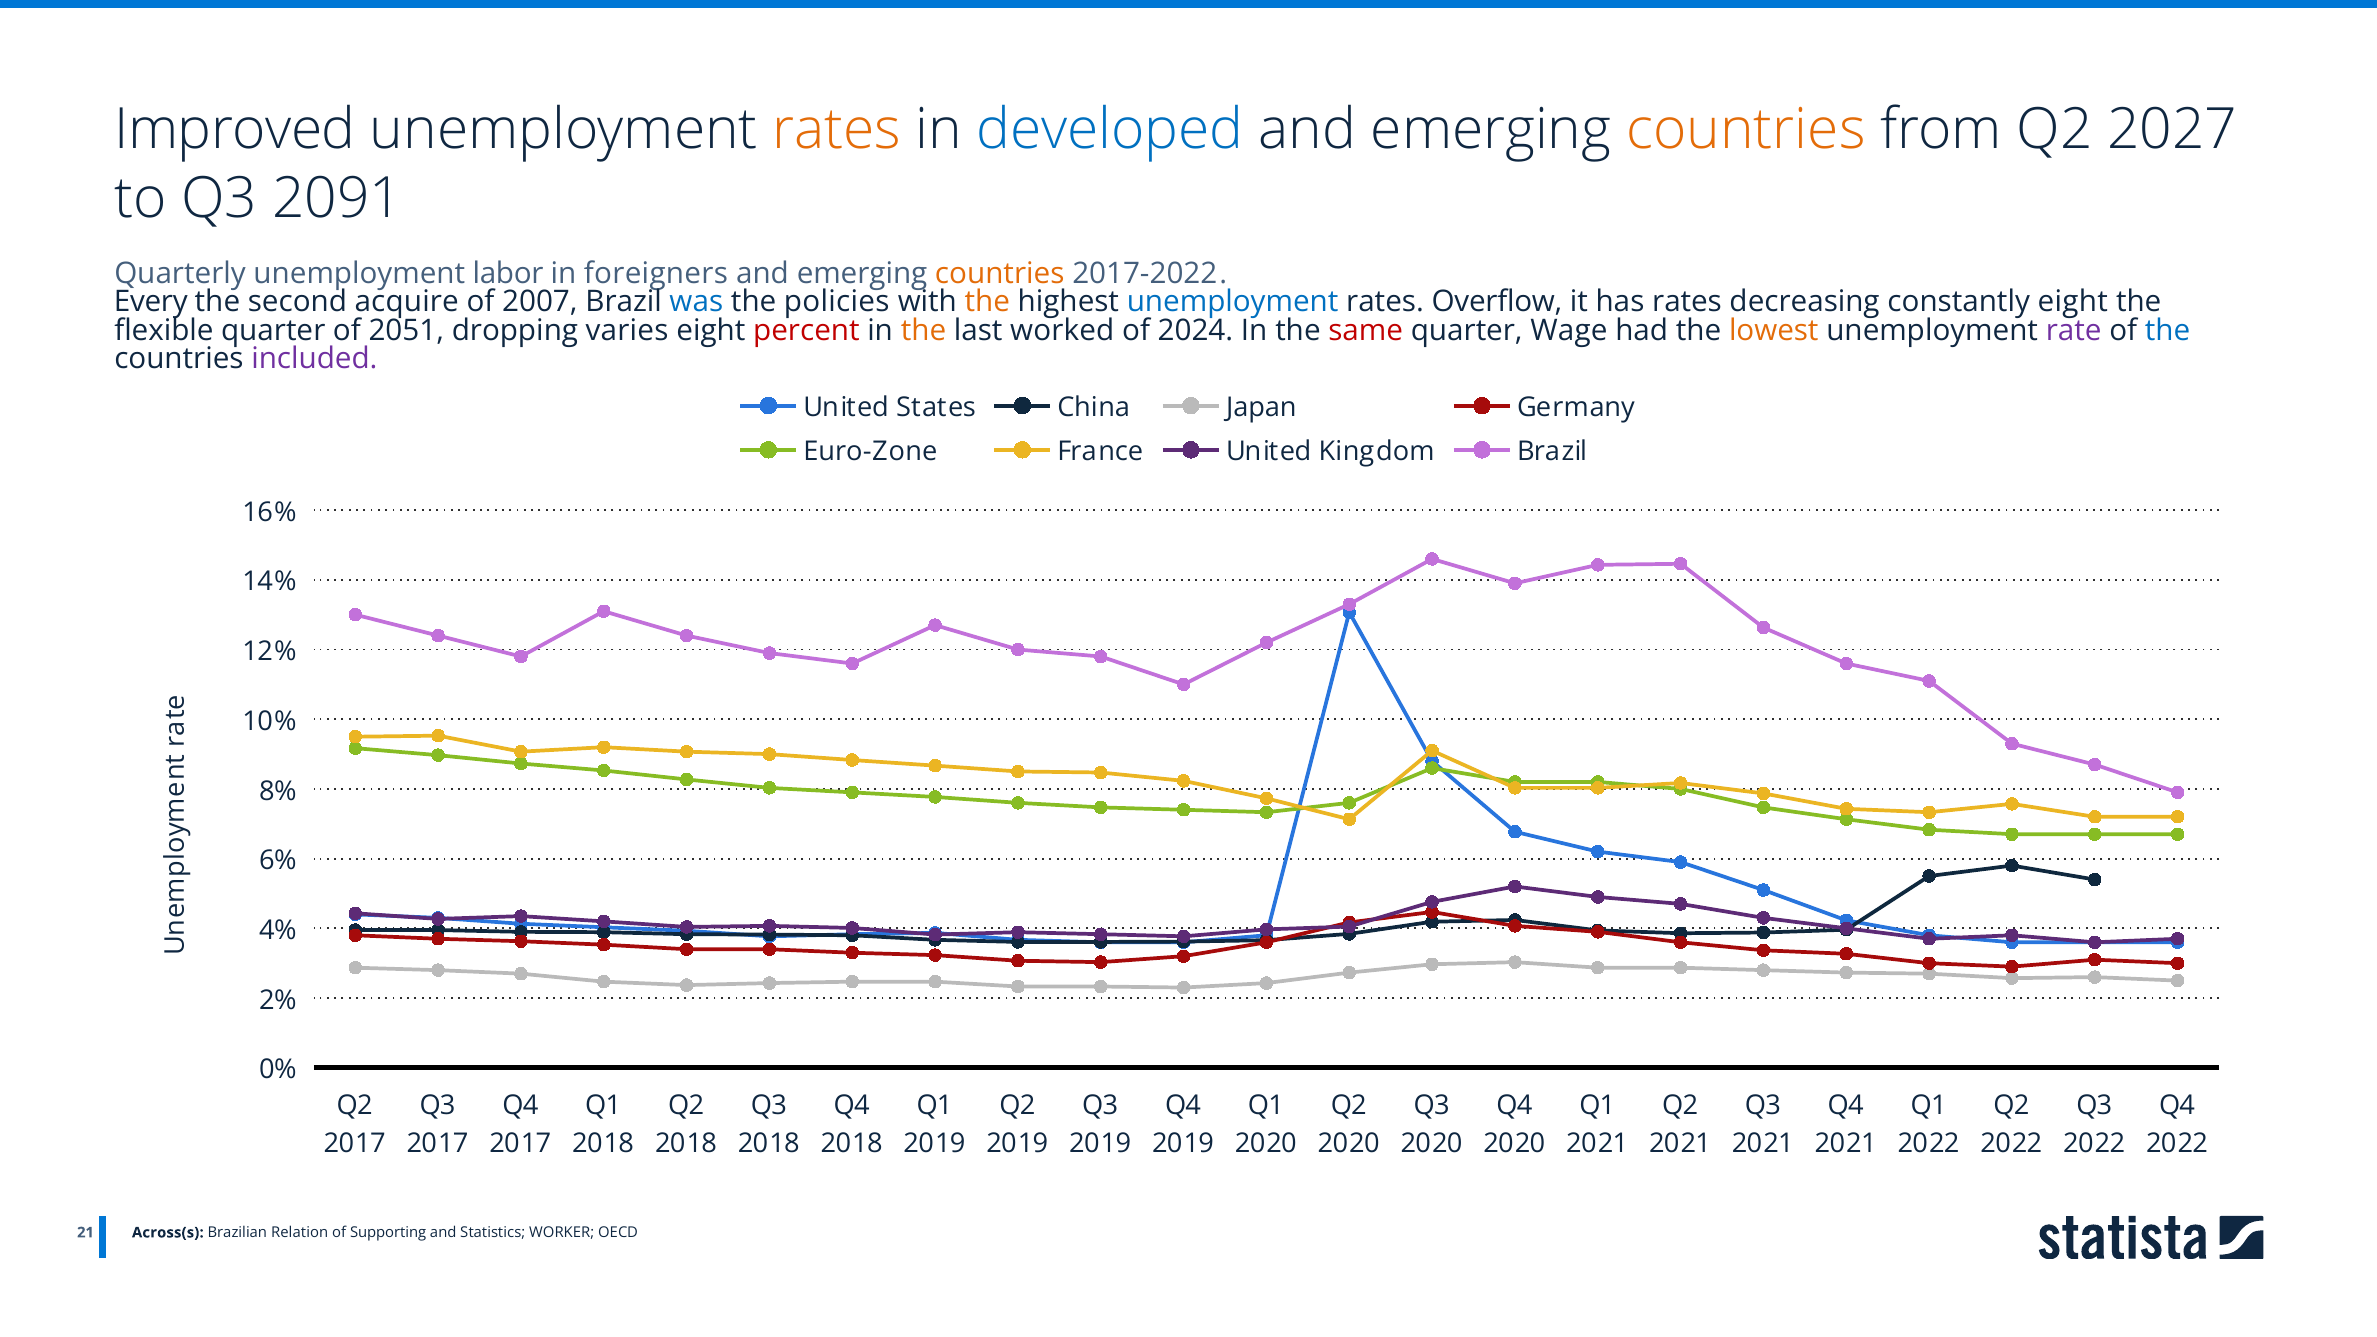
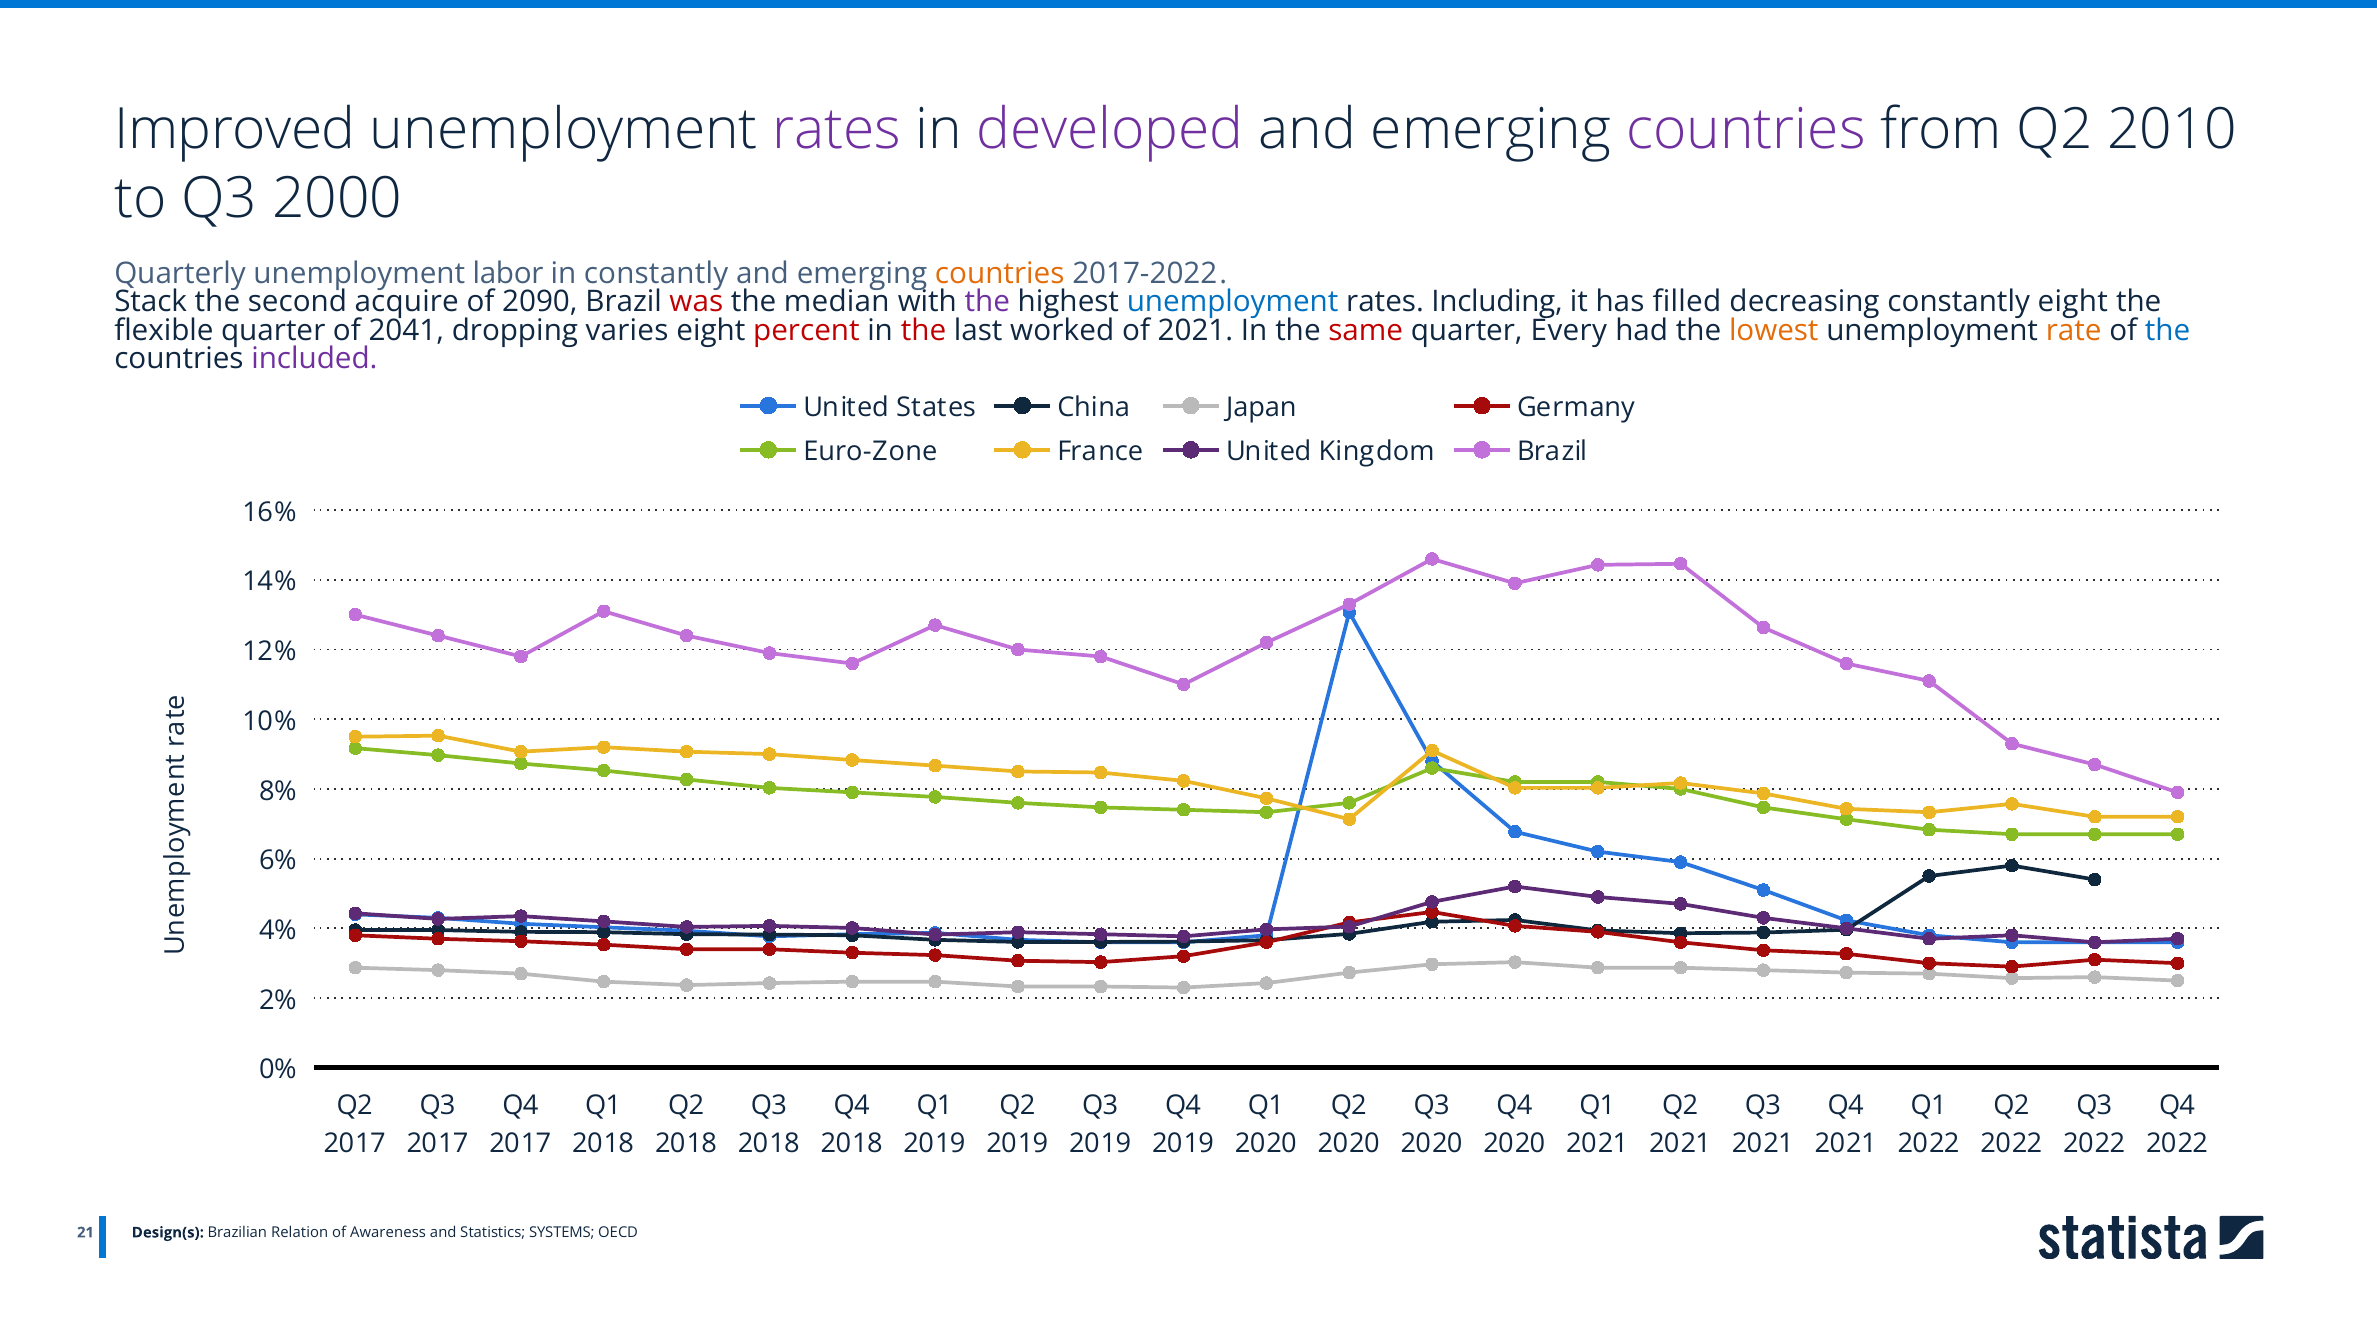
rates at (837, 130) colour: orange -> purple
developed colour: blue -> purple
countries at (1746, 130) colour: orange -> purple
2027: 2027 -> 2010
2091: 2091 -> 2000
in foreigners: foreigners -> constantly
Every: Every -> Stack
2007: 2007 -> 2090
was colour: blue -> red
policies: policies -> median
the at (987, 302) colour: orange -> purple
Overflow: Overflow -> Including
has rates: rates -> filled
2051: 2051 -> 2041
the at (924, 330) colour: orange -> red
of 2024: 2024 -> 2021
Wage: Wage -> Every
rate colour: purple -> orange
Across(s: Across(s -> Design(s
Supporting: Supporting -> Awareness
WORKER: WORKER -> SYSTEMS
